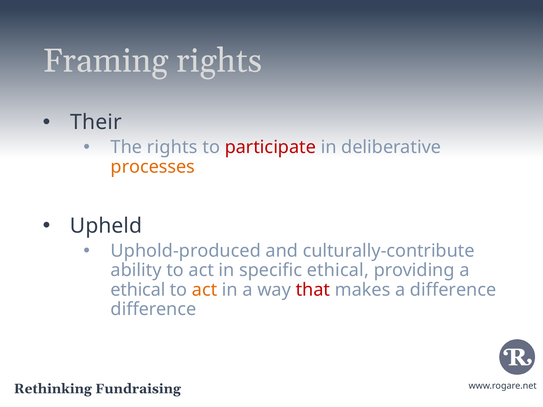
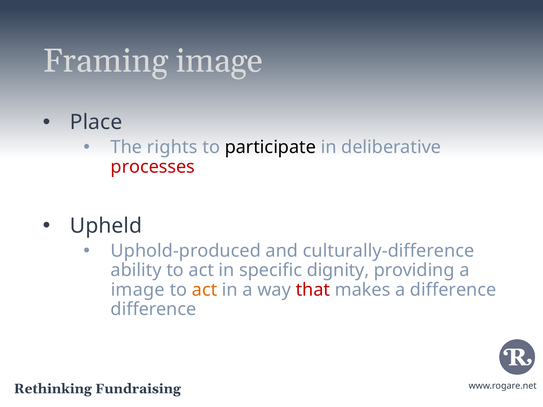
Framing rights: rights -> image
Their: Their -> Place
participate colour: red -> black
processes colour: orange -> red
culturally-contribute: culturally-contribute -> culturally-difference
specific ethical: ethical -> dignity
ethical at (138, 290): ethical -> image
